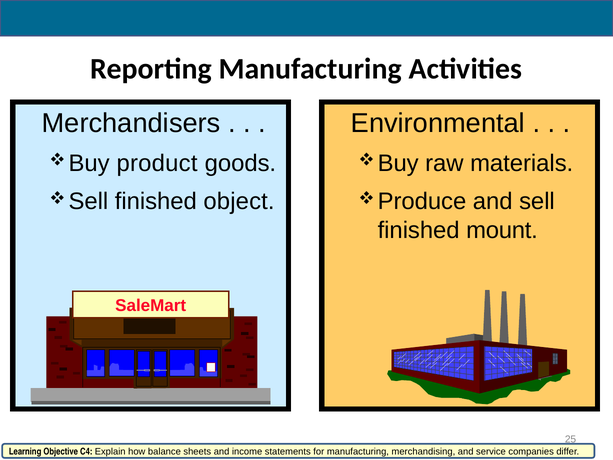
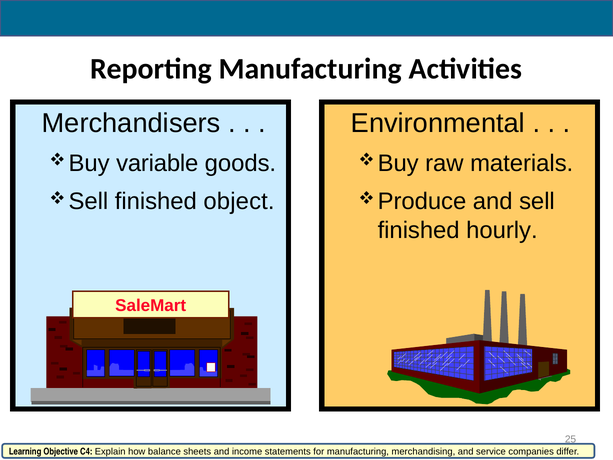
product: product -> variable
mount: mount -> hourly
